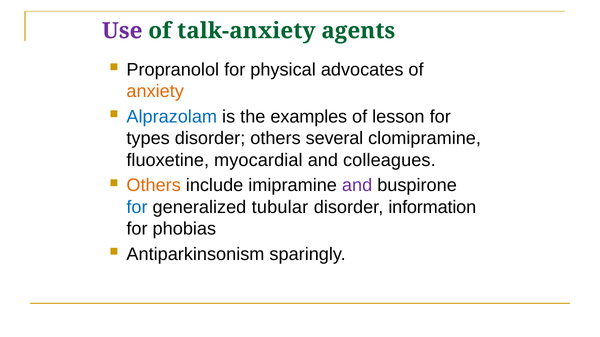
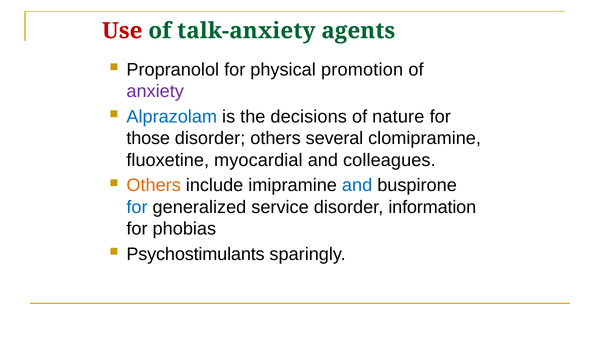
Use colour: purple -> red
advocates: advocates -> promotion
anxiety colour: orange -> purple
examples: examples -> decisions
lesson: lesson -> nature
types: types -> those
and at (357, 186) colour: purple -> blue
tubular: tubular -> service
Antiparkinsonism: Antiparkinsonism -> Psychostimulants
